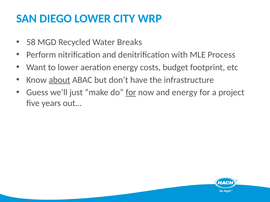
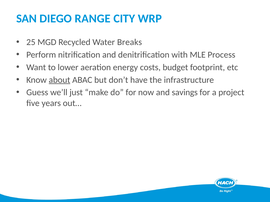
DIEGO LOWER: LOWER -> RANGE
58: 58 -> 25
for at (131, 93) underline: present -> none
and energy: energy -> savings
